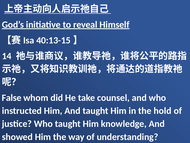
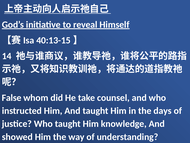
hold: hold -> days
